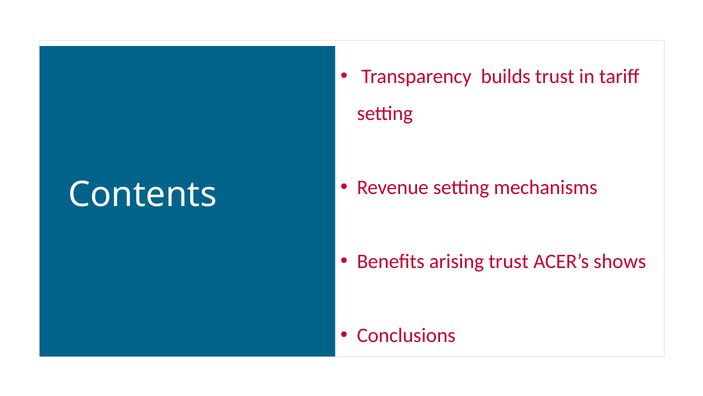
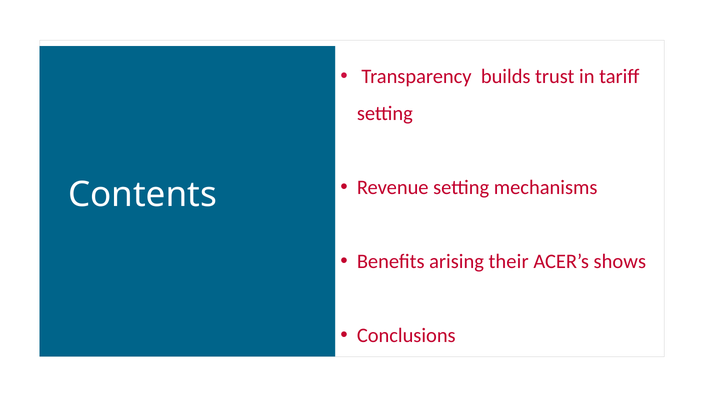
arising trust: trust -> their
